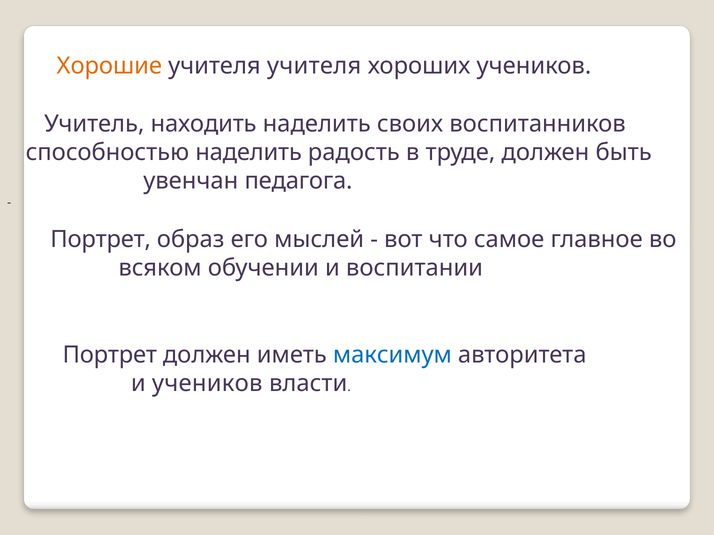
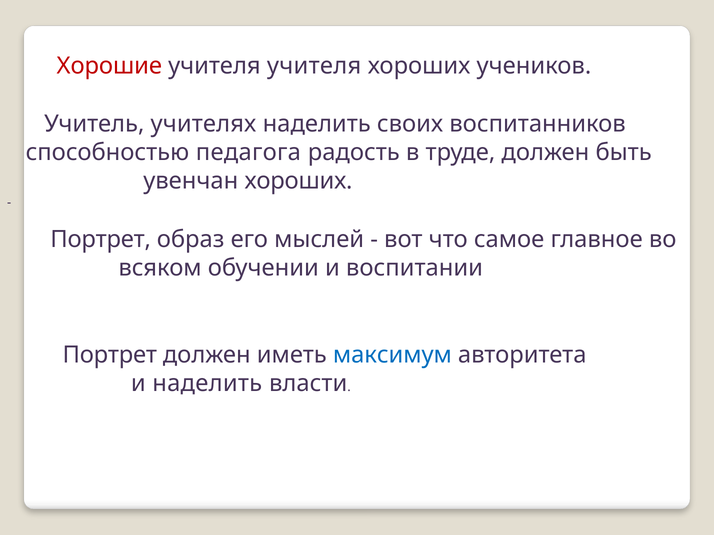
Хорошие colour: orange -> red
находить: находить -> учителях
способностью наделить: наделить -> педагога
увенчан педагога: педагога -> хороших
и учеников: учеников -> наделить
